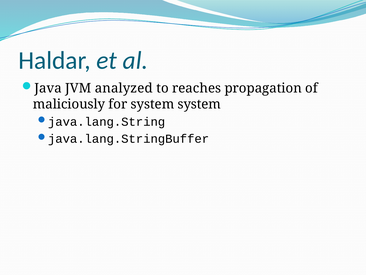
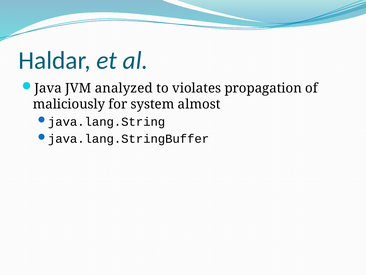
reaches: reaches -> violates
system system: system -> almost
